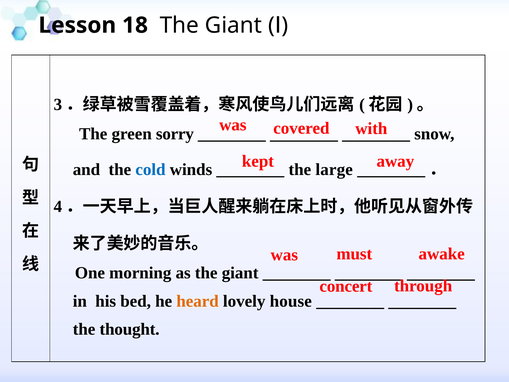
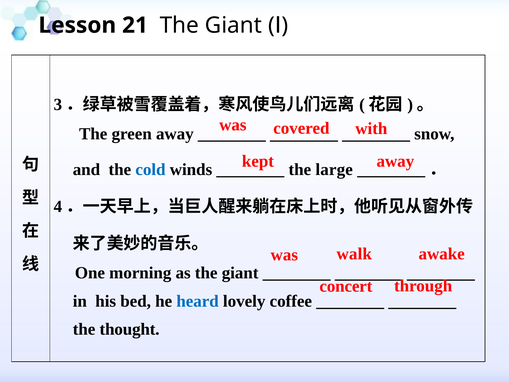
18: 18 -> 21
green sorry: sorry -> away
must: must -> walk
heard colour: orange -> blue
house: house -> coffee
